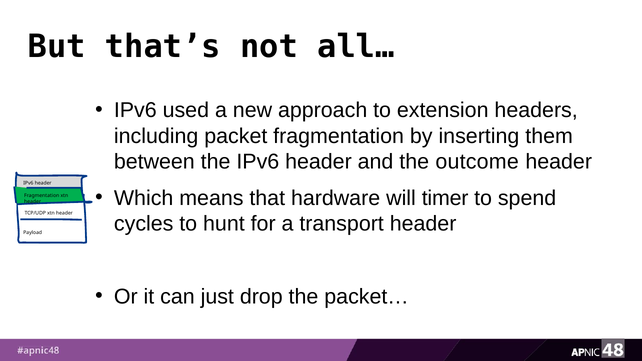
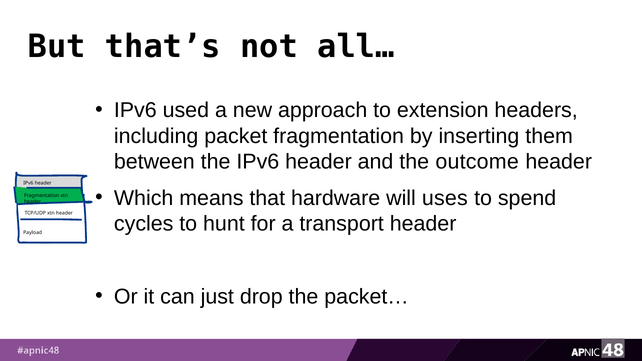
timer: timer -> uses
